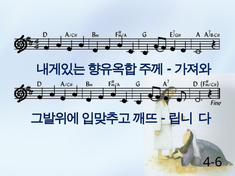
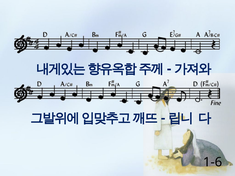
4-6: 4-6 -> 1-6
